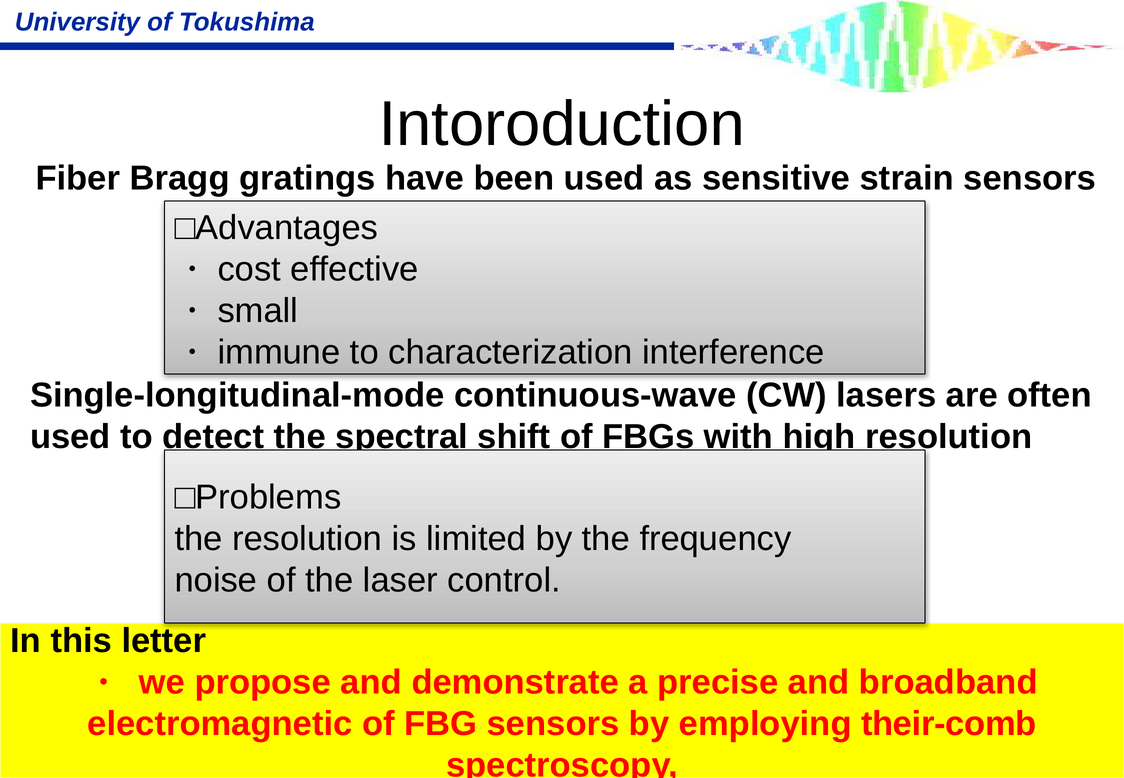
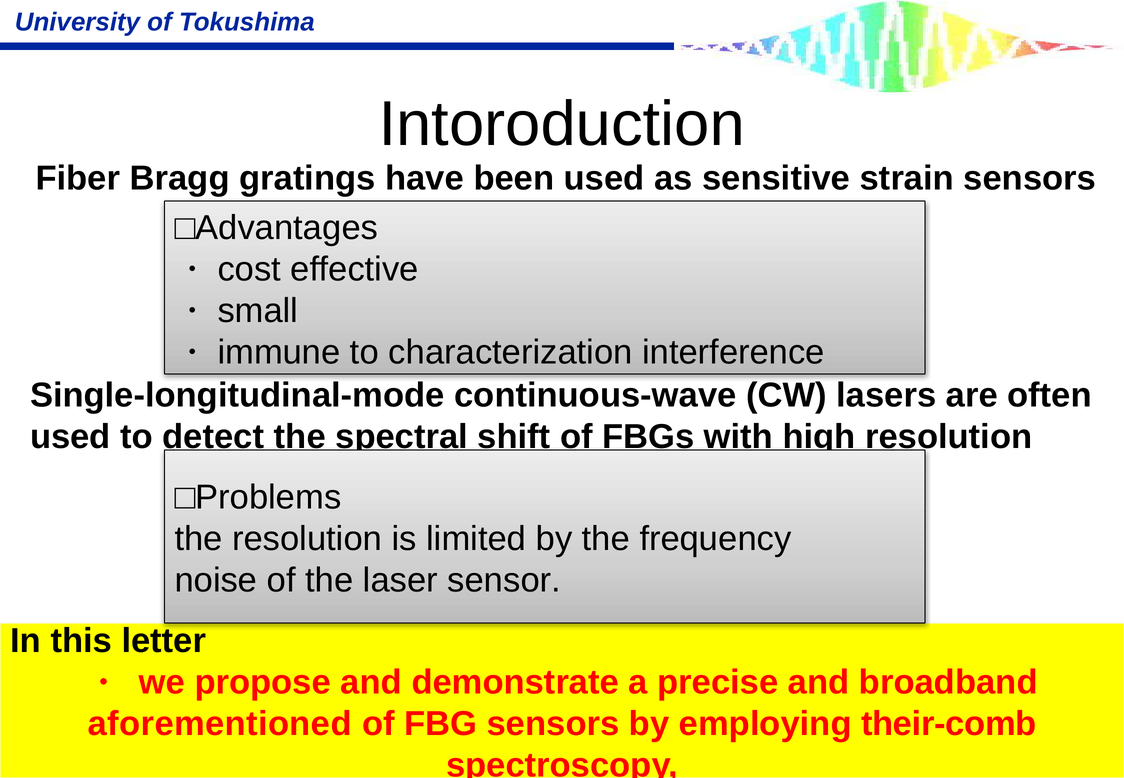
control: control -> sensor
electromagnetic: electromagnetic -> aforementioned
